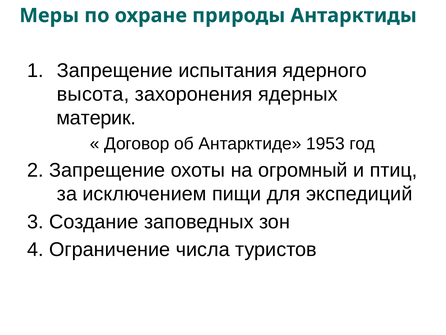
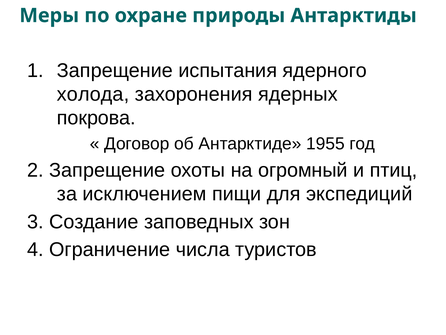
высота: высота -> холода
материк: материк -> покрова
1953: 1953 -> 1955
